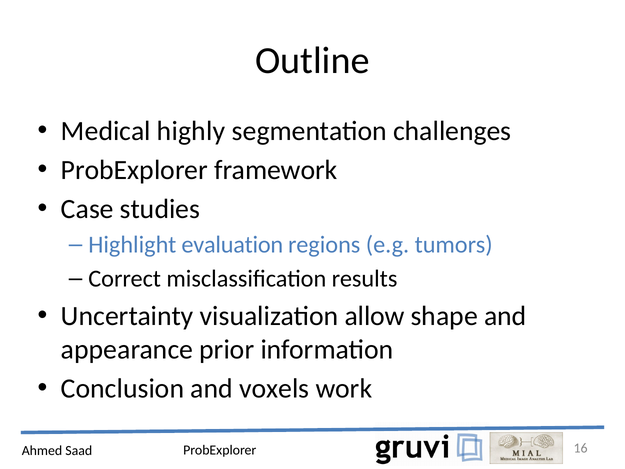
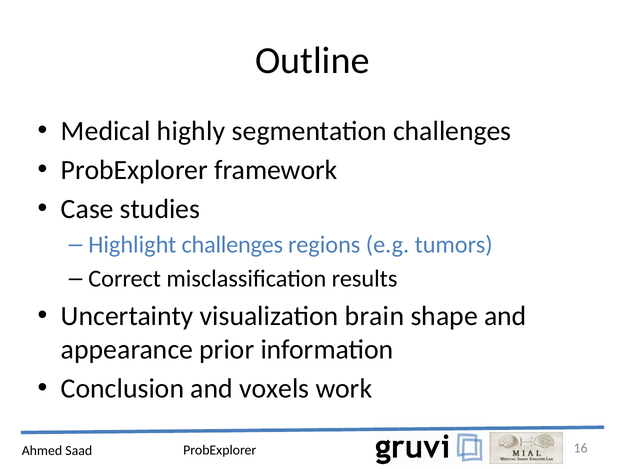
Highlight evaluation: evaluation -> challenges
allow: allow -> brain
